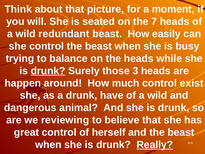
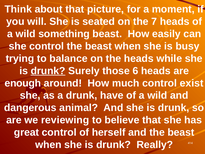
redundant: redundant -> something
3: 3 -> 6
happen: happen -> enough
Really underline: present -> none
